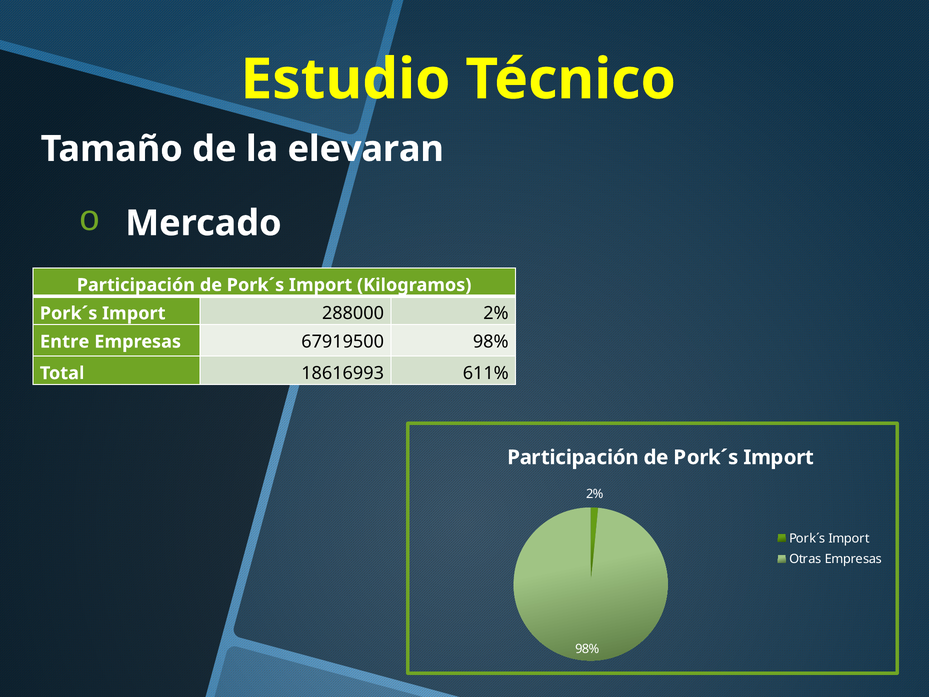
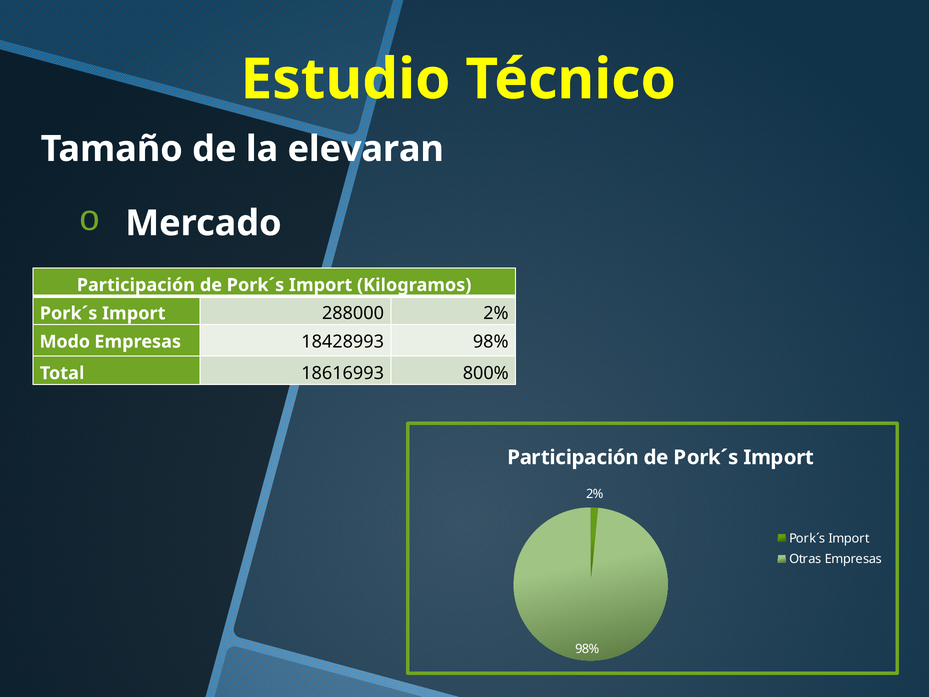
Entre: Entre -> Modo
67919500: 67919500 -> 18428993
611%: 611% -> 800%
